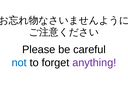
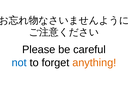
anything colour: purple -> orange
